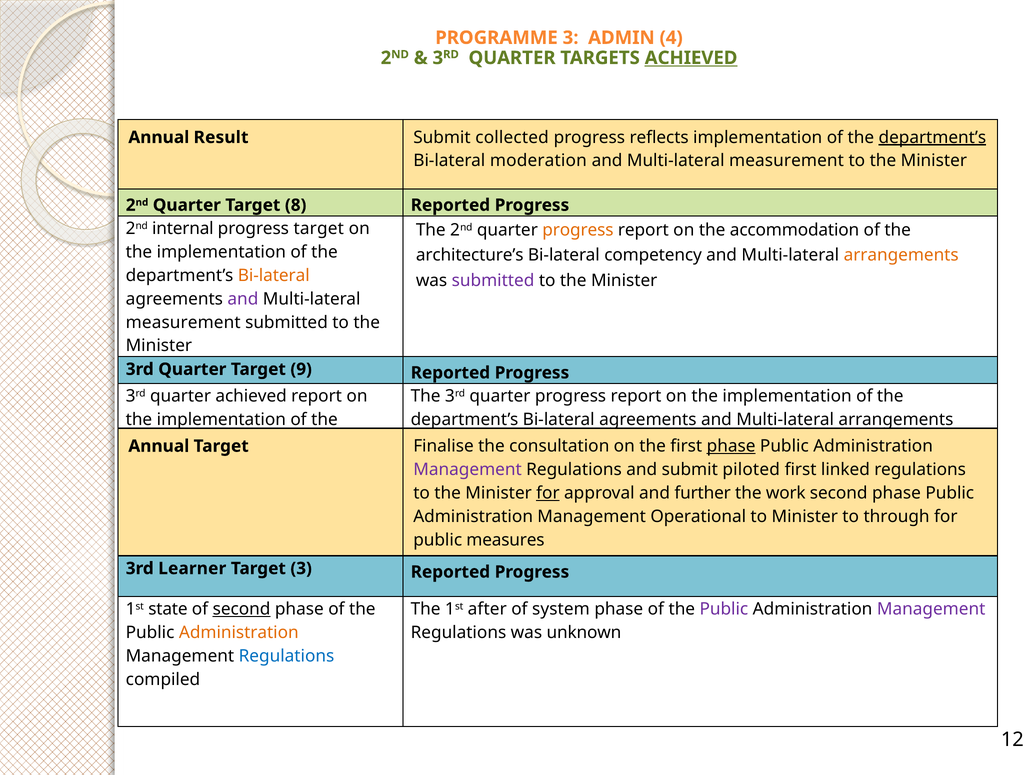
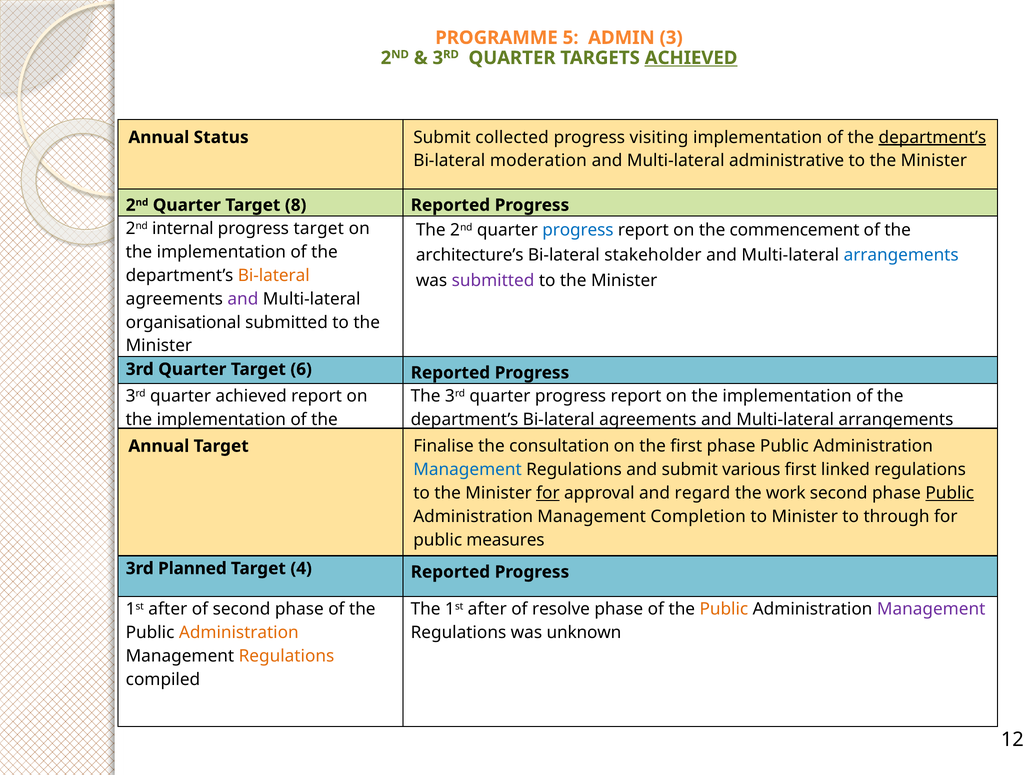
PROGRAMME 3: 3 -> 5
4: 4 -> 3
Result: Result -> Status
reflects: reflects -> visiting
measurement at (787, 161): measurement -> administrative
progress at (578, 230) colour: orange -> blue
accommodation: accommodation -> commencement
competency: competency -> stakeholder
arrangements at (901, 255) colour: orange -> blue
measurement at (183, 323): measurement -> organisational
9: 9 -> 6
phase at (731, 446) underline: present -> none
Management at (468, 470) colour: purple -> blue
piloted: piloted -> various
further: further -> regard
Public at (950, 493) underline: none -> present
Operational: Operational -> Completion
Learner: Learner -> Planned
Target 3: 3 -> 4
state at (168, 610): state -> after
second at (242, 610) underline: present -> none
system: system -> resolve
Public at (724, 610) colour: purple -> orange
Regulations at (286, 656) colour: blue -> orange
